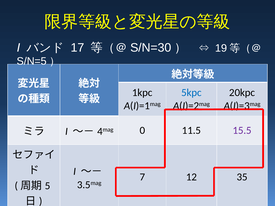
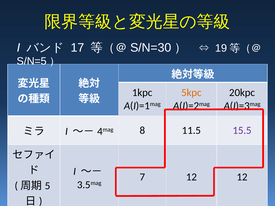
5kpc colour: blue -> orange
0: 0 -> 8
12 35: 35 -> 12
